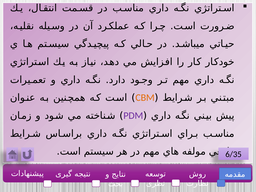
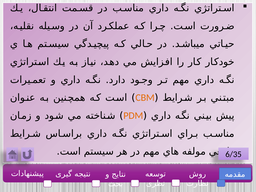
PDM colour: purple -> orange
